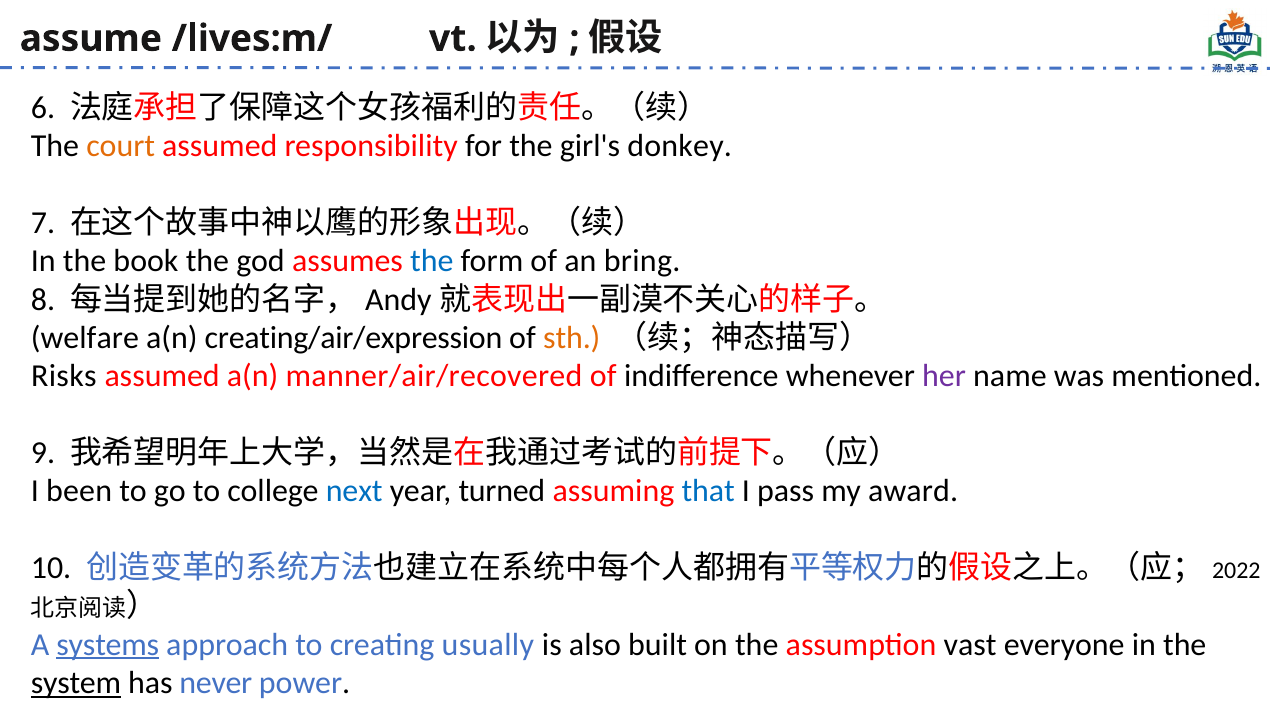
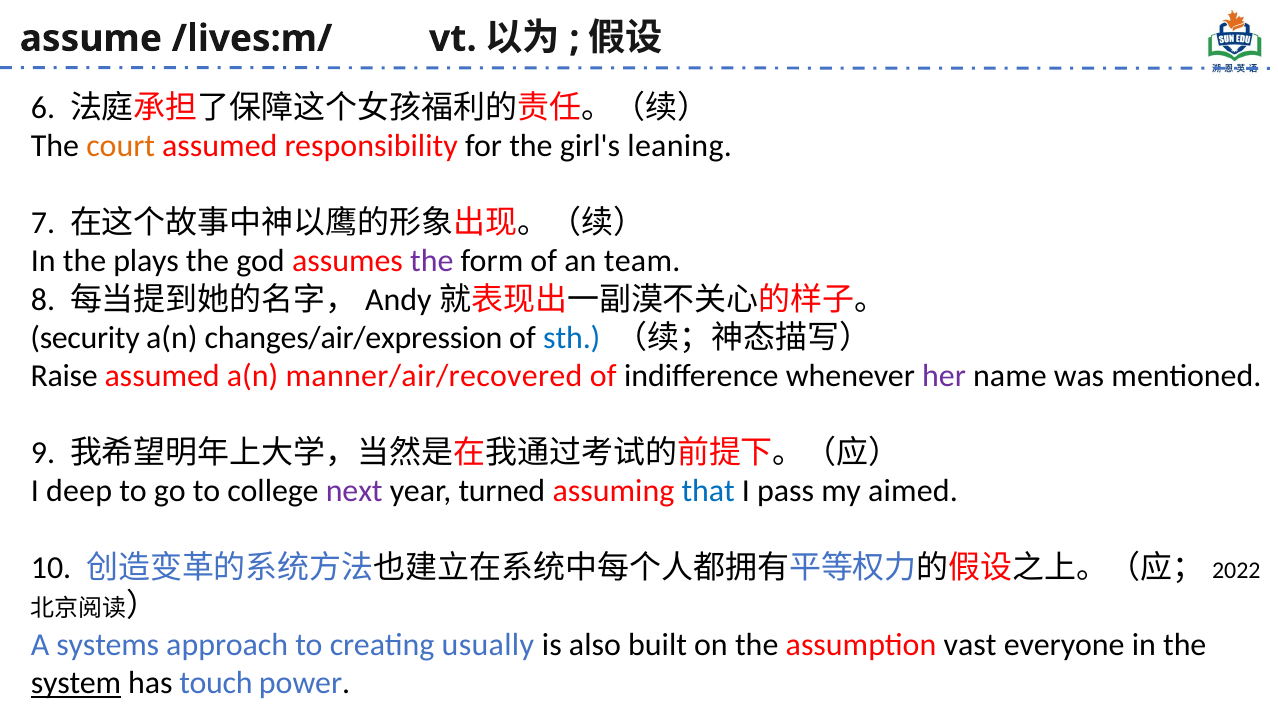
donkey: donkey -> leaning
book: book -> plays
the at (432, 261) colour: blue -> purple
bring: bring -> team
welfare: welfare -> security
creating/air/expression: creating/air/expression -> changes/air/expression
sth colour: orange -> blue
Risks: Risks -> Raise
been: been -> deep
next colour: blue -> purple
award: award -> aimed
systems underline: present -> none
never: never -> touch
